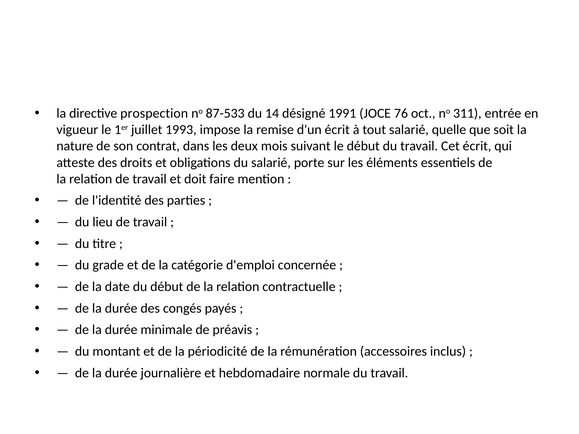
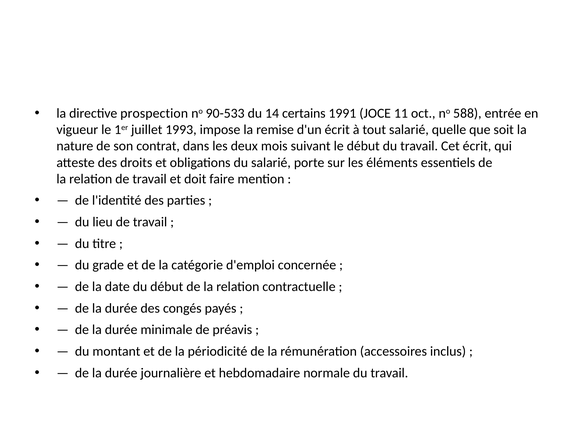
87-533: 87-533 -> 90-533
désigné: désigné -> certains
76: 76 -> 11
311: 311 -> 588
